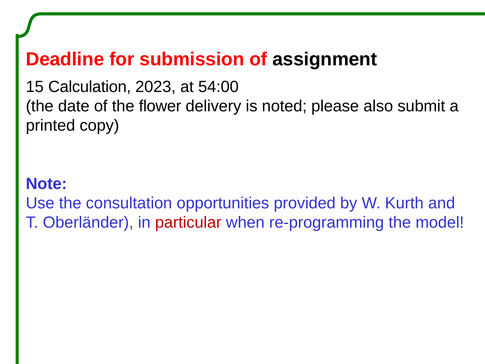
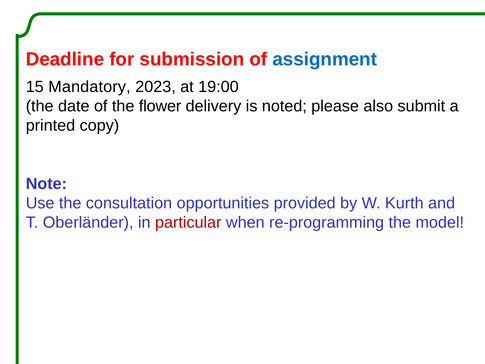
assignment colour: black -> blue
Calculation: Calculation -> Mandatory
54:00: 54:00 -> 19:00
